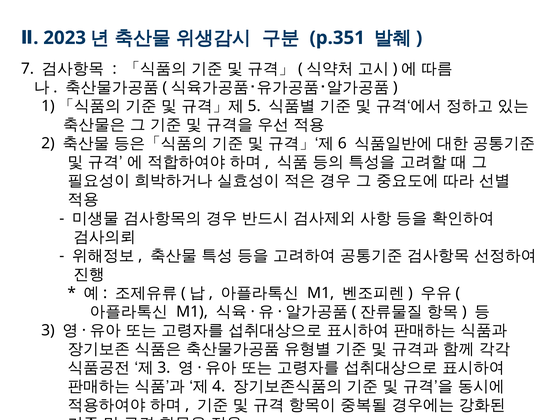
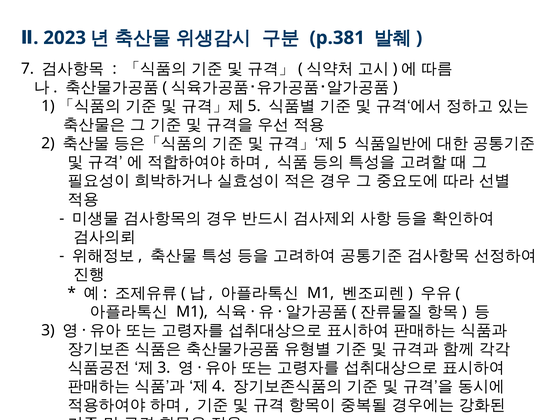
p.351: p.351 -> p.381
6: 6 -> 5
